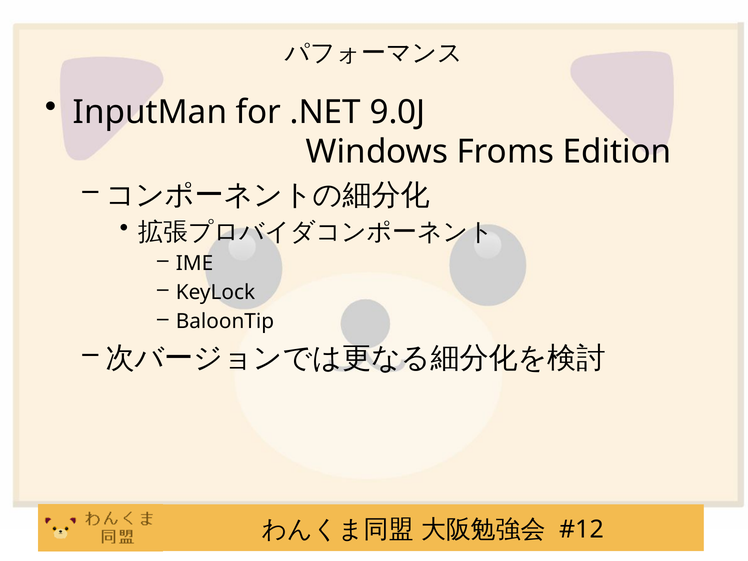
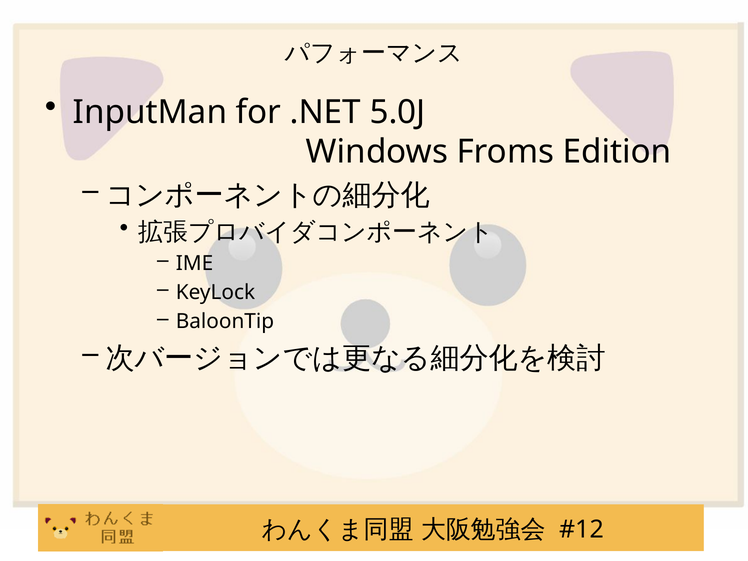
9.0J: 9.0J -> 5.0J
